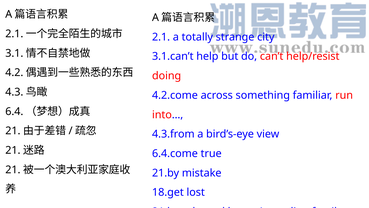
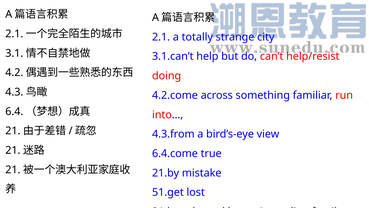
18.get: 18.get -> 51.get
